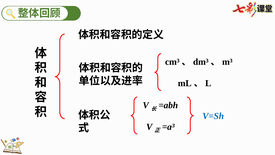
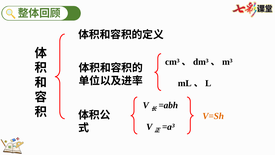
V=Sh colour: blue -> orange
